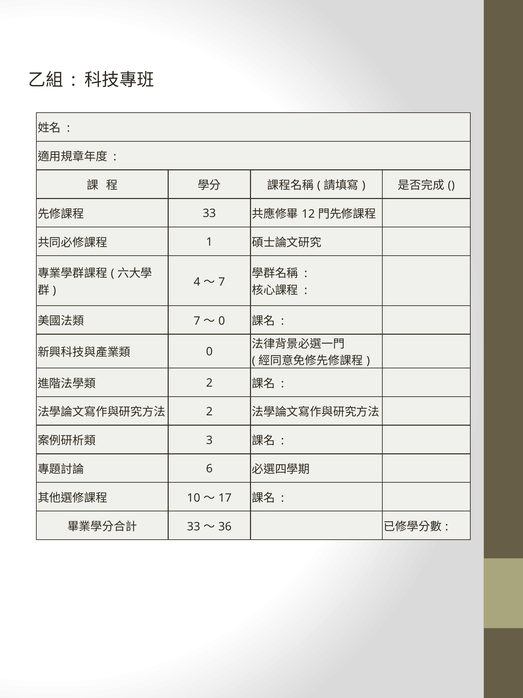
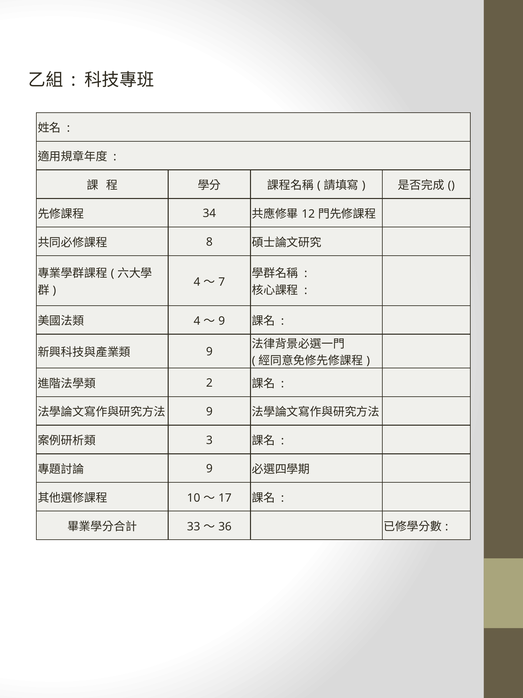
33 at (209, 213): 33 -> 34
1: 1 -> 8
7 at (197, 321): 7 -> 4
0 at (222, 321): 0 -> 9
0 at (209, 351): 0 -> 9
2 at (209, 411): 2 -> 9
6 at (209, 468): 6 -> 9
